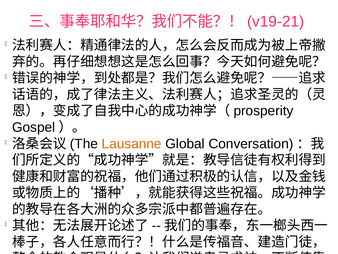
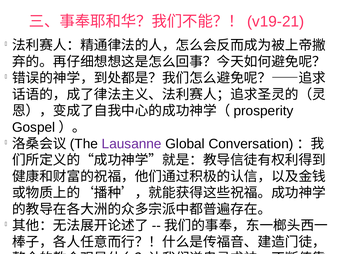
Lausanne colour: orange -> purple
